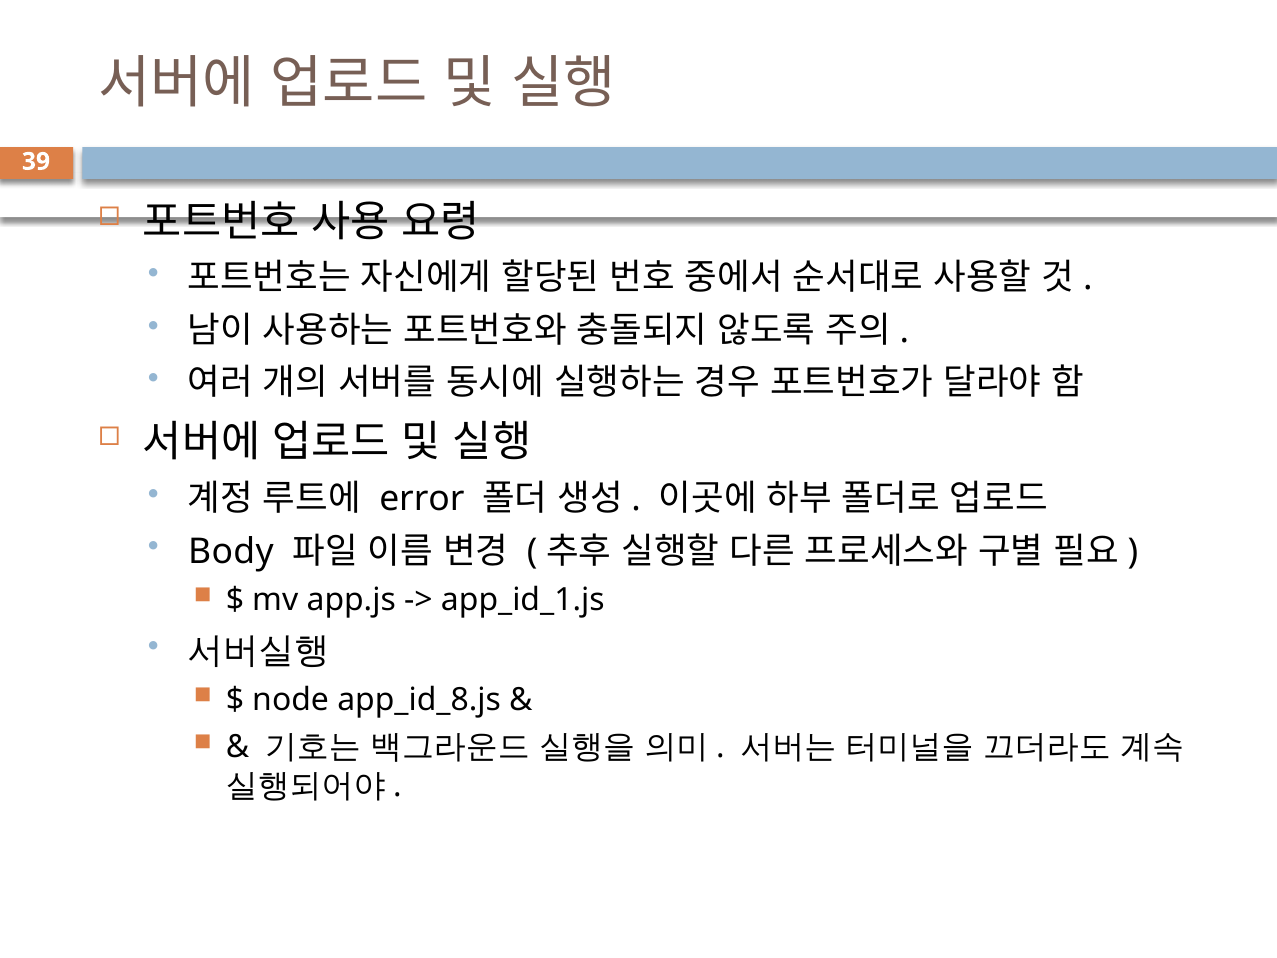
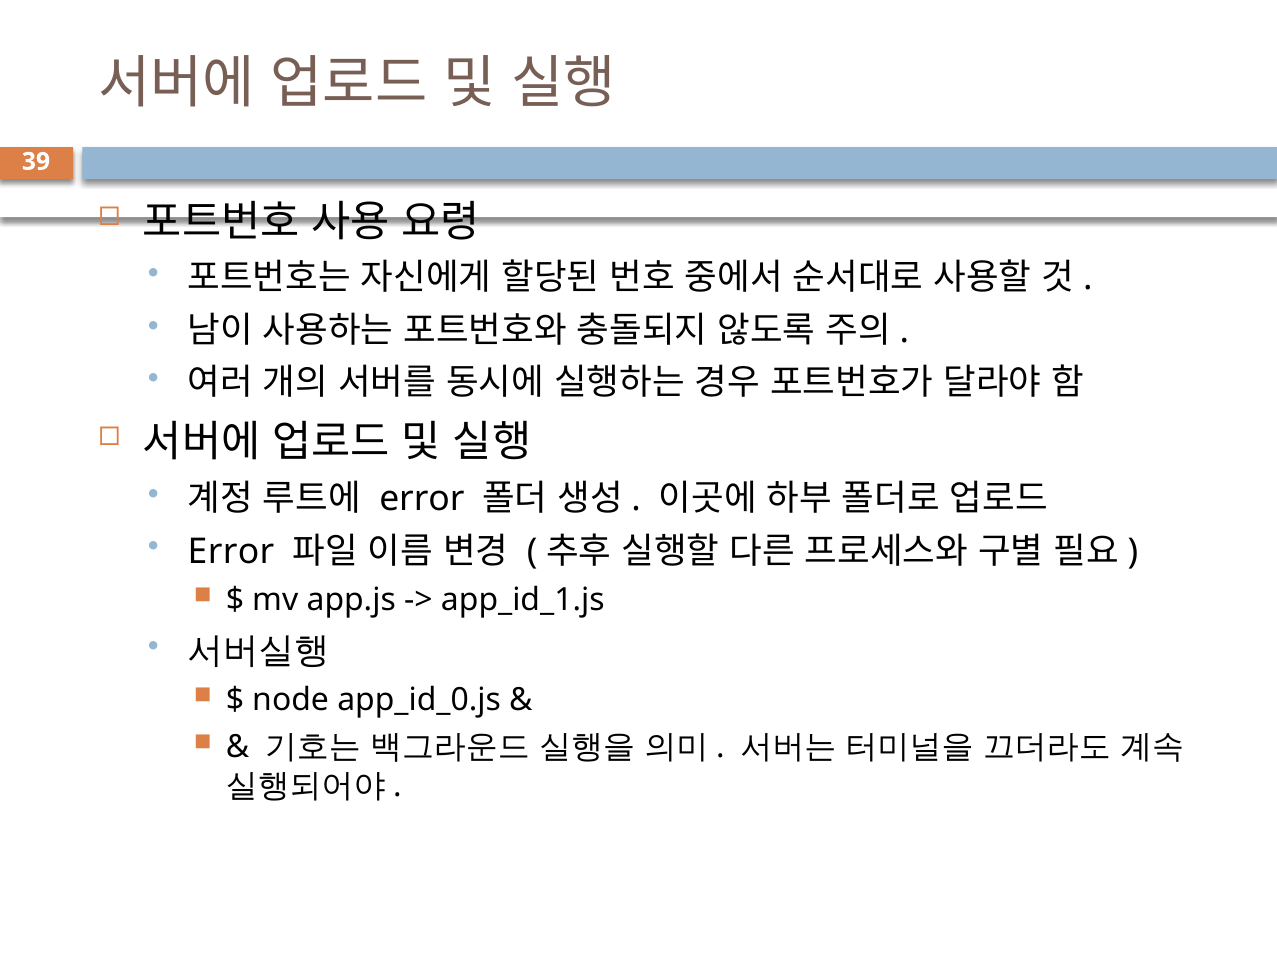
Body at (231, 551): Body -> Error
app_id_8.js: app_id_8.js -> app_id_0.js
